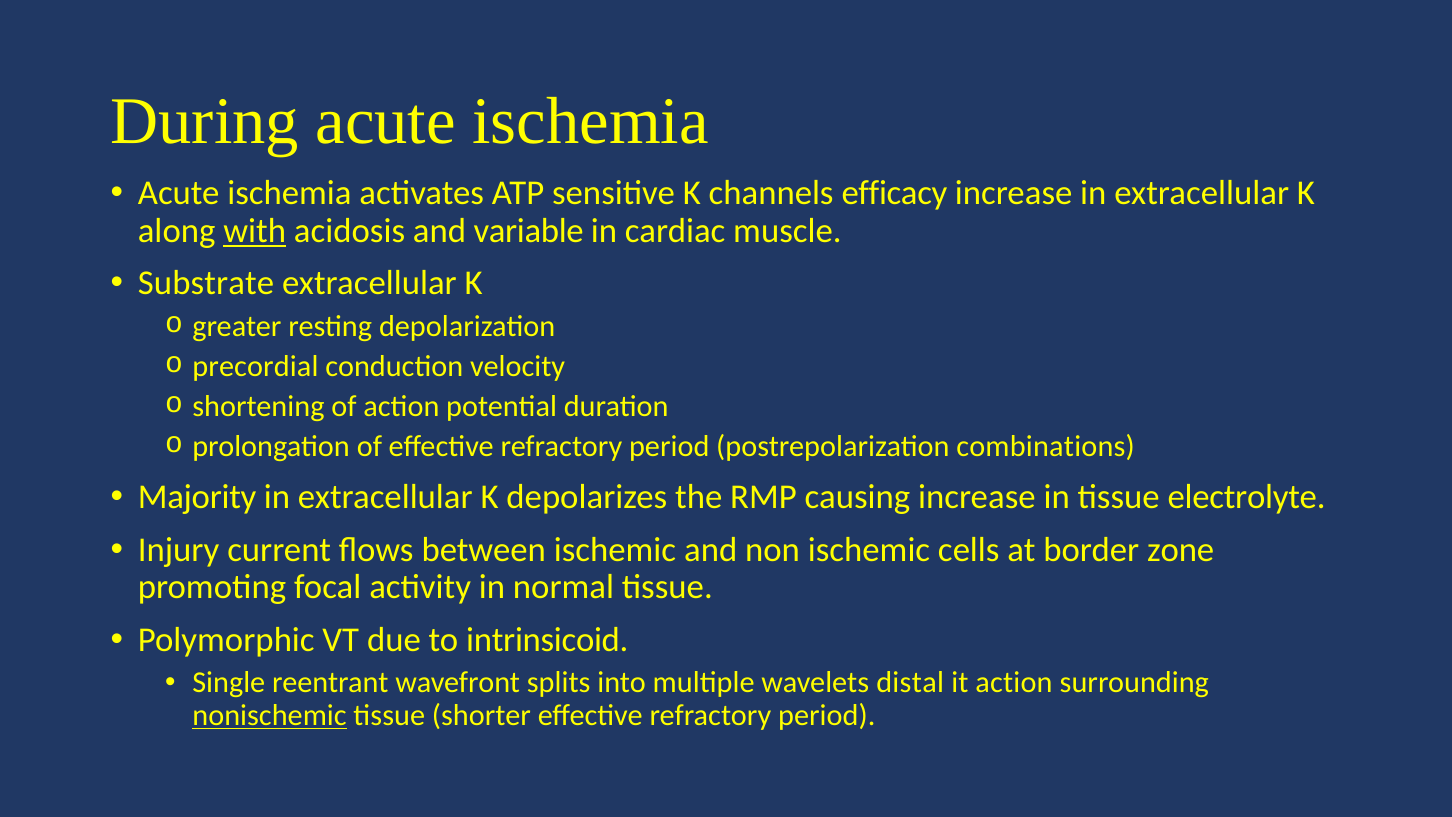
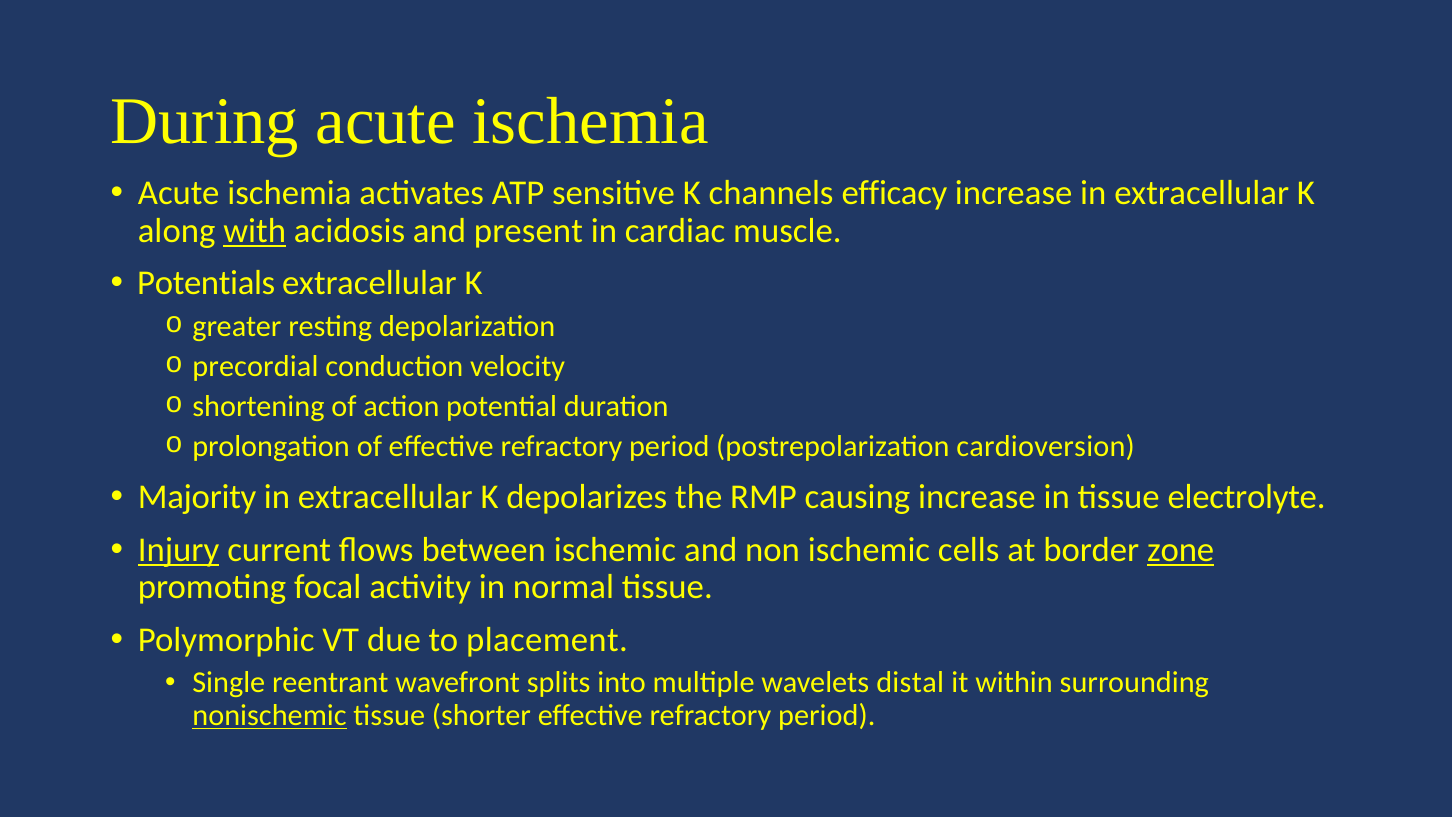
variable: variable -> present
Substrate: Substrate -> Potentials
combinations: combinations -> cardioversion
Injury underline: none -> present
zone underline: none -> present
intrinsicoid: intrinsicoid -> placement
it action: action -> within
